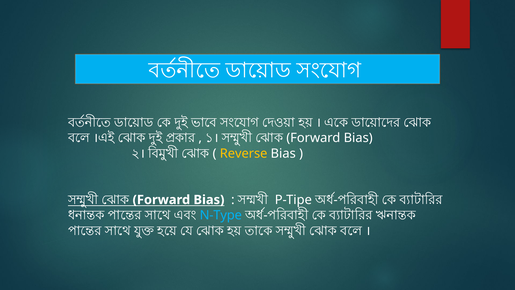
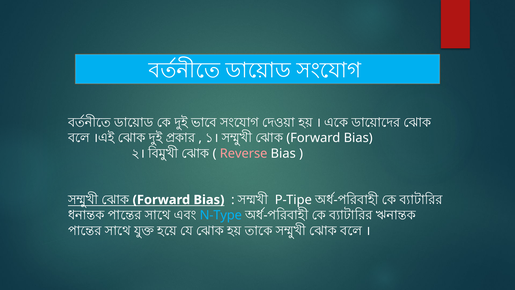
Reverse colour: yellow -> pink
